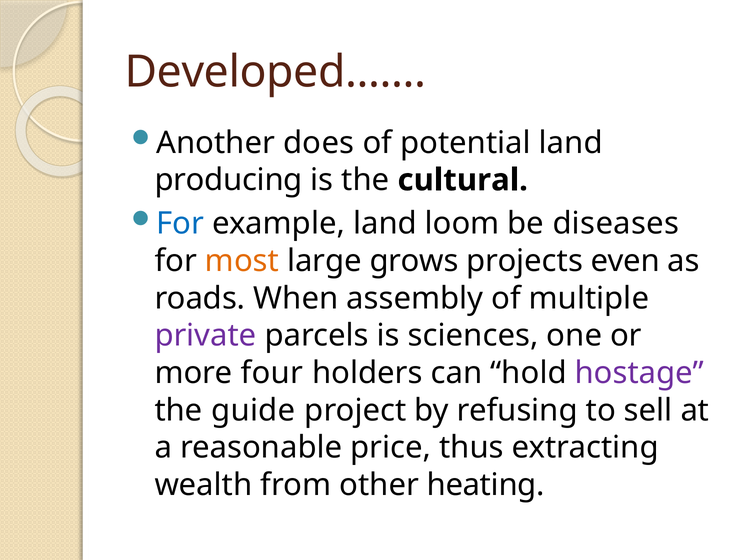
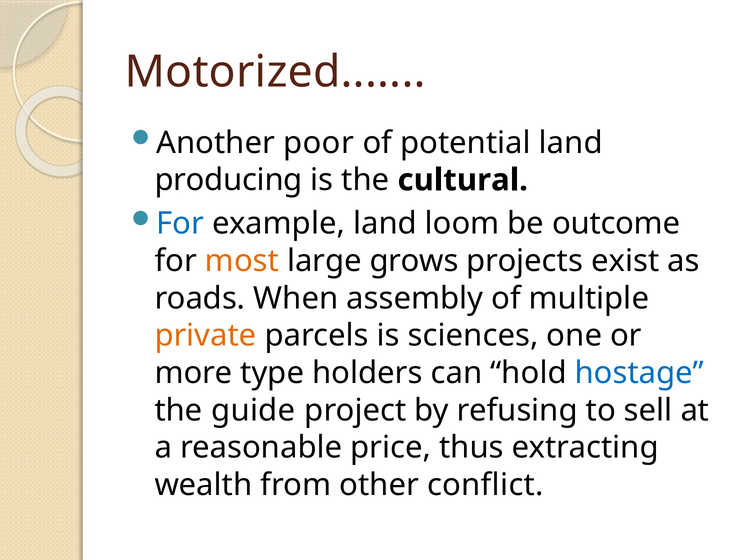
Developed: Developed -> Motorized
does: does -> poor
diseases: diseases -> outcome
even: even -> exist
private colour: purple -> orange
four: four -> type
hostage colour: purple -> blue
heating: heating -> conflict
